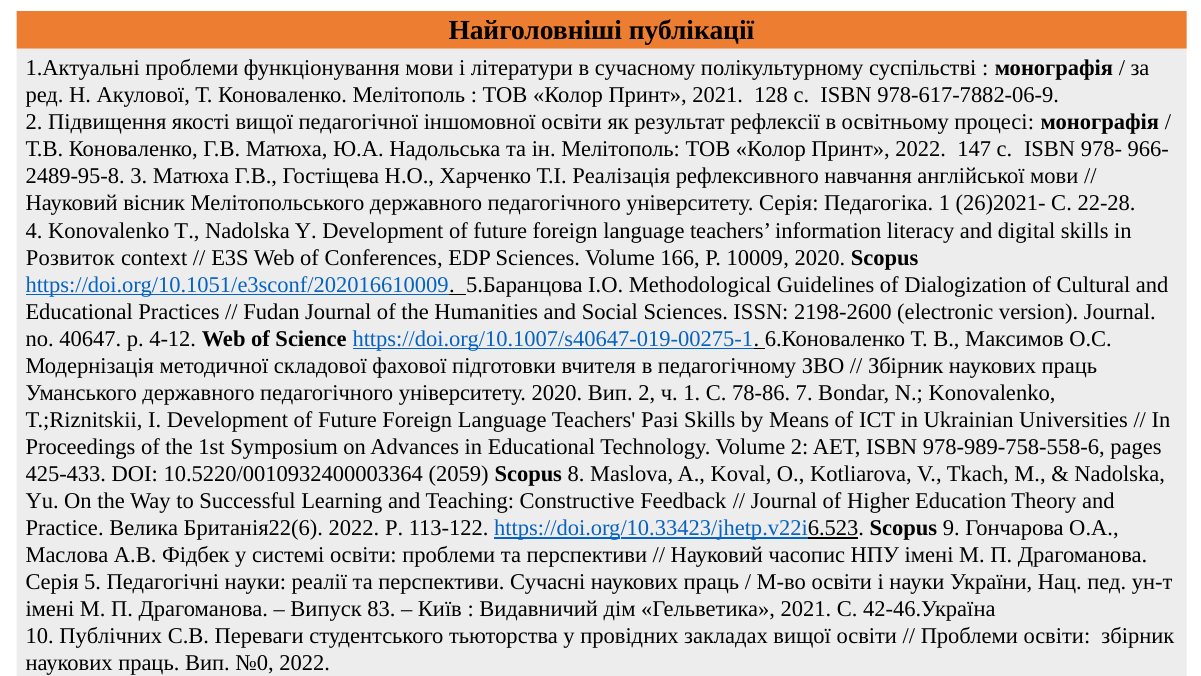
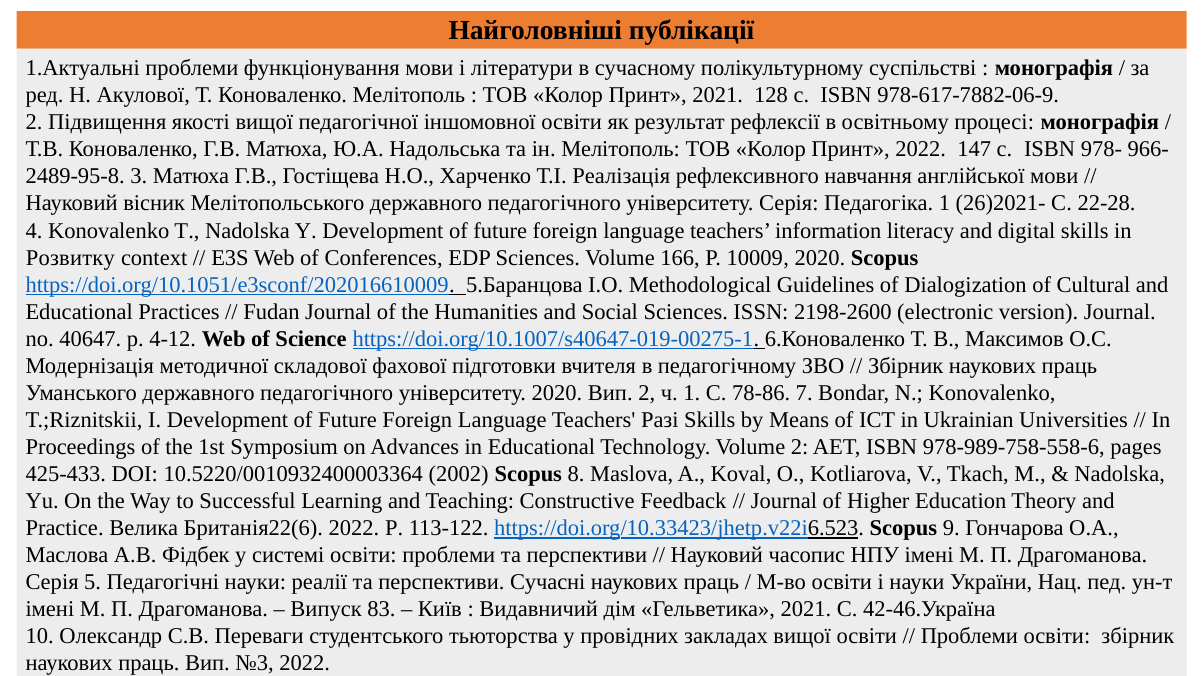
Розвиток: Розвиток -> Розвитку
2059: 2059 -> 2002
Публічних: Публічних -> Олександр
№0: №0 -> №3
